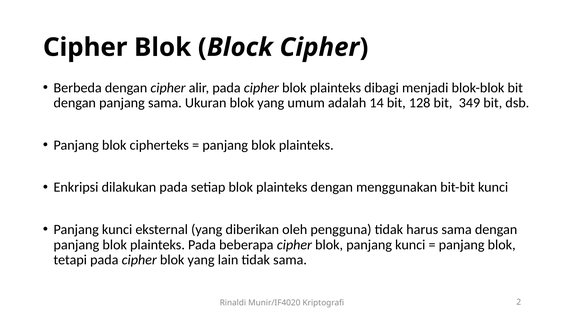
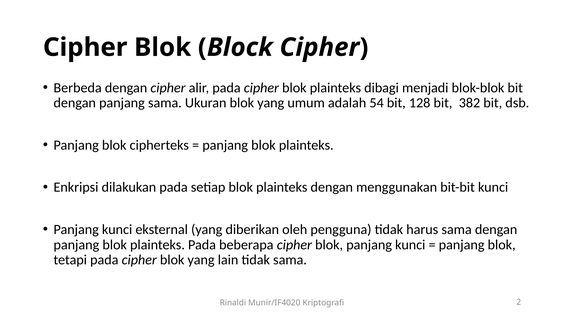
14: 14 -> 54
349: 349 -> 382
